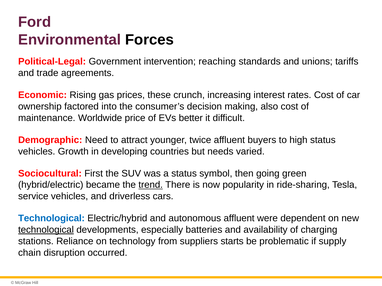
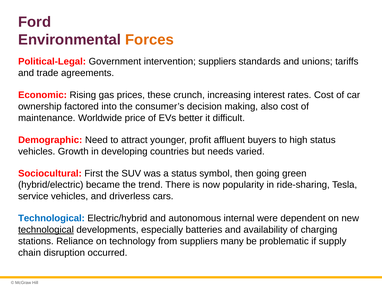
Forces colour: black -> orange
intervention reaching: reaching -> suppliers
twice: twice -> profit
trend underline: present -> none
autonomous affluent: affluent -> internal
starts: starts -> many
